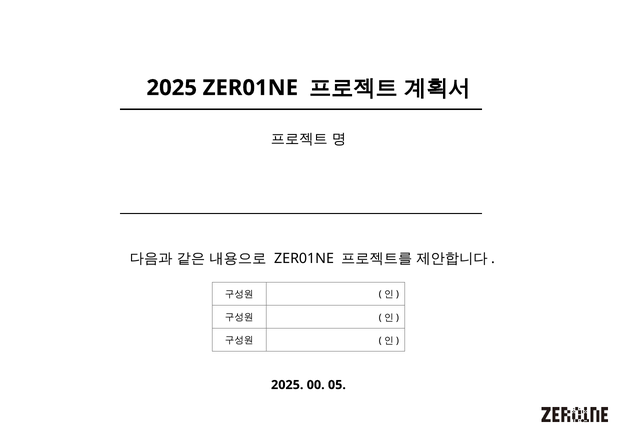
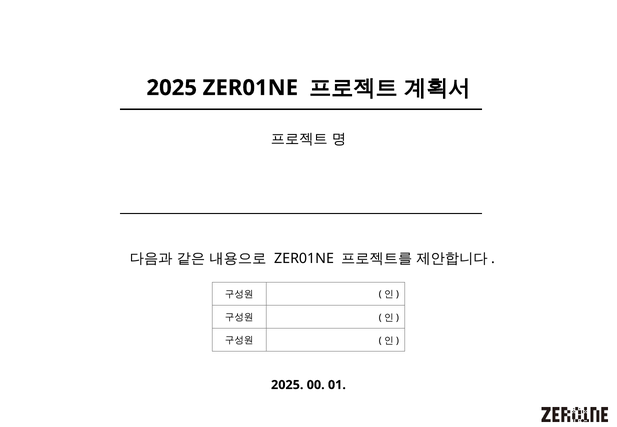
05: 05 -> 01
